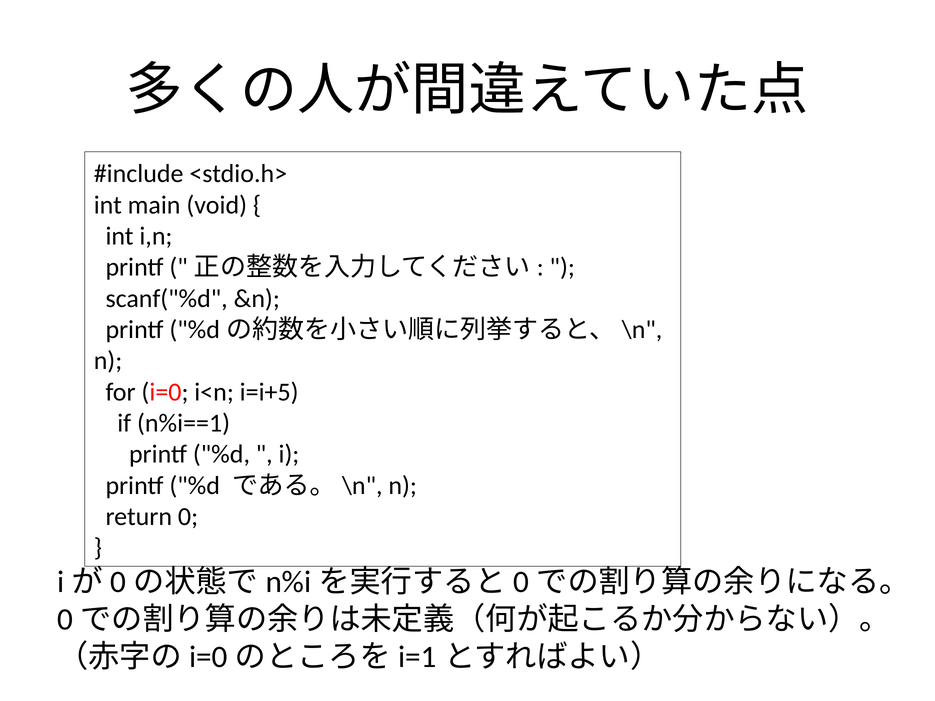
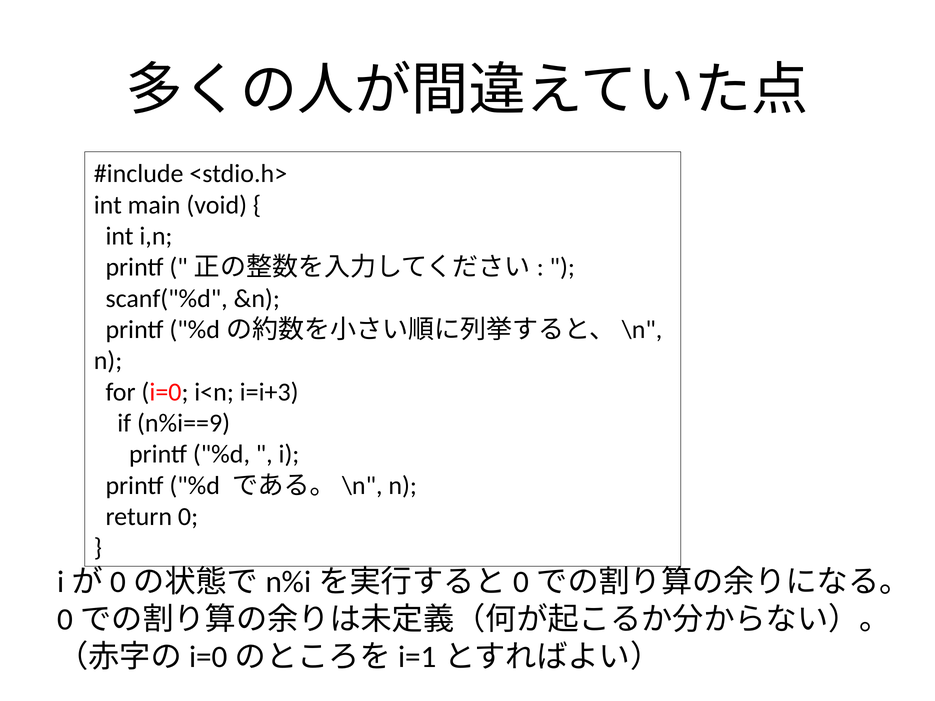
i=i+5: i=i+5 -> i=i+3
n%i==1: n%i==1 -> n%i==9
